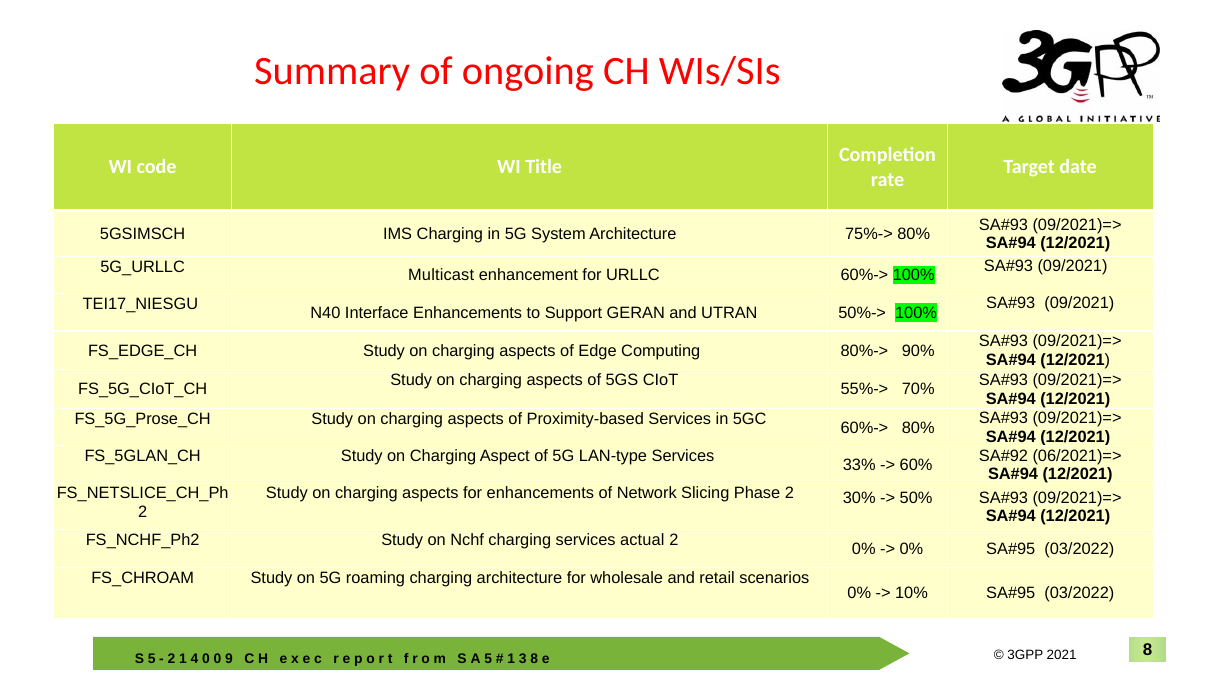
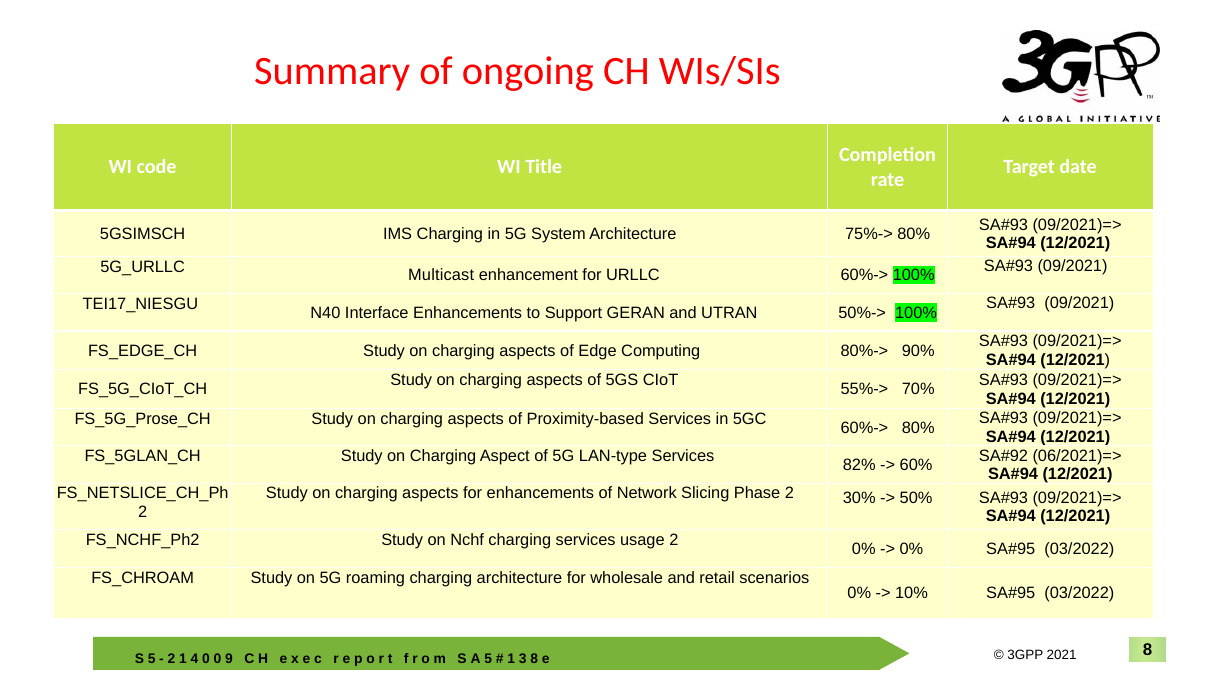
33%: 33% -> 82%
actual: actual -> usage
